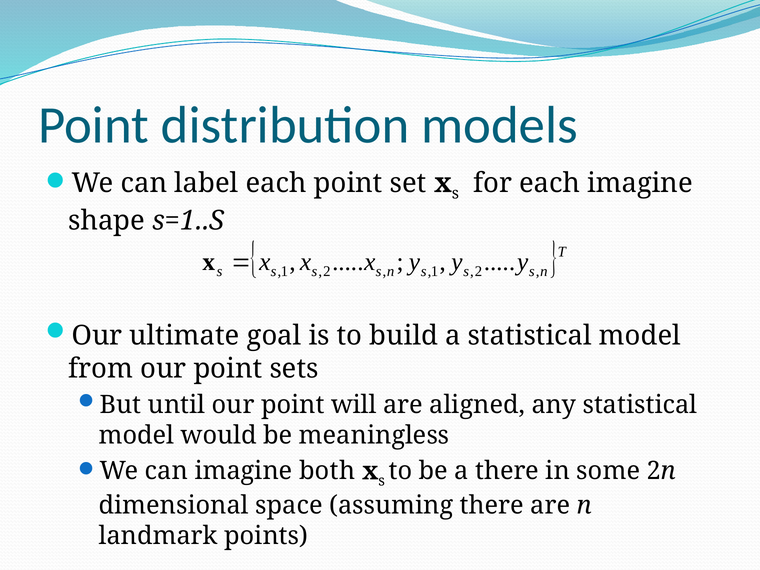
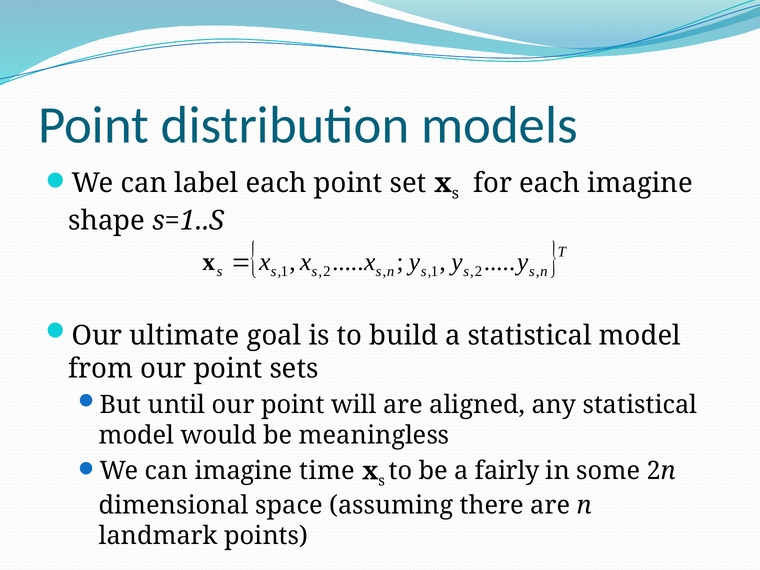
both: both -> time
a there: there -> fairly
